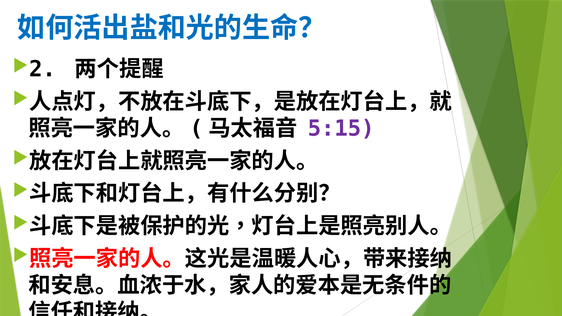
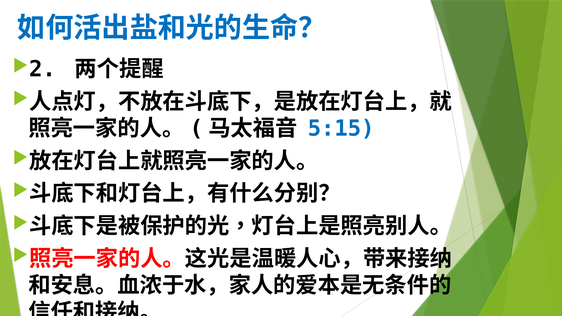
5:15 colour: purple -> blue
